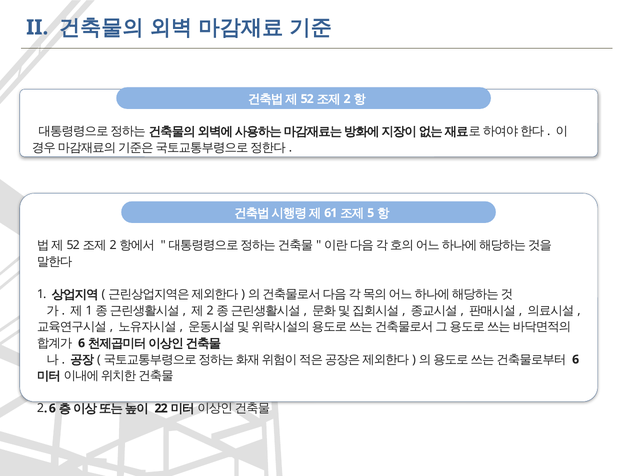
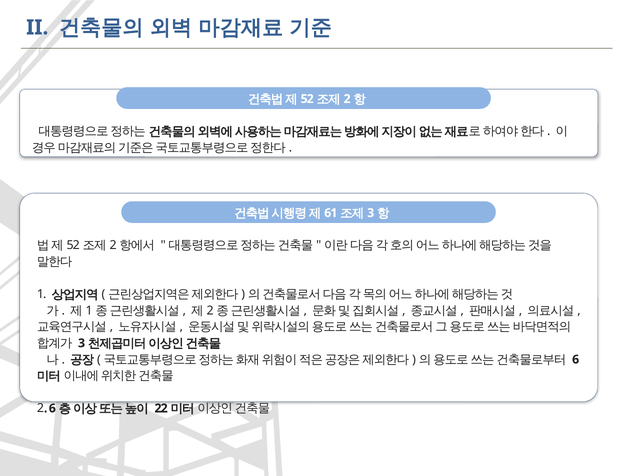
5 at (371, 213): 5 -> 3
6 at (82, 343): 6 -> 3
